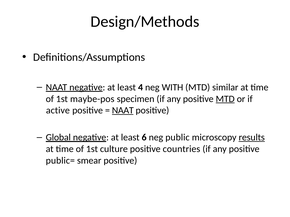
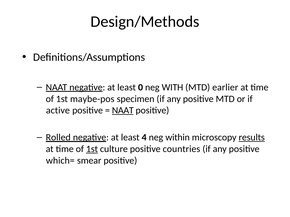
4: 4 -> 0
similar: similar -> earlier
MTD at (225, 99) underline: present -> none
Global: Global -> Rolled
6: 6 -> 4
public: public -> within
1st at (92, 149) underline: none -> present
public=: public= -> which=
